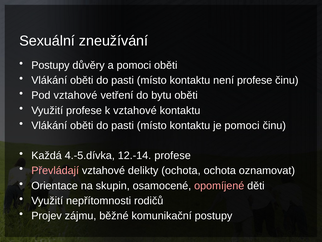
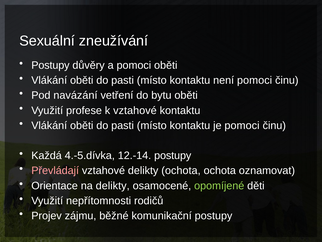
není profese: profese -> pomoci
Pod vztahové: vztahové -> navázání
12.-14 profese: profese -> postupy
na skupin: skupin -> delikty
opomíjené colour: pink -> light green
